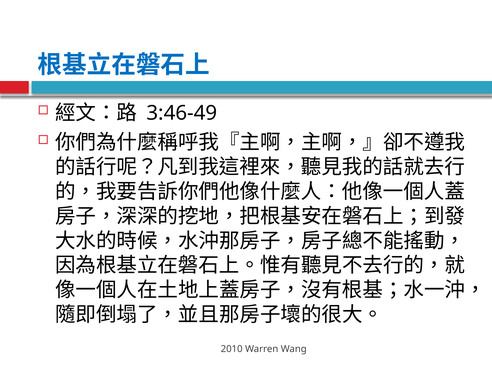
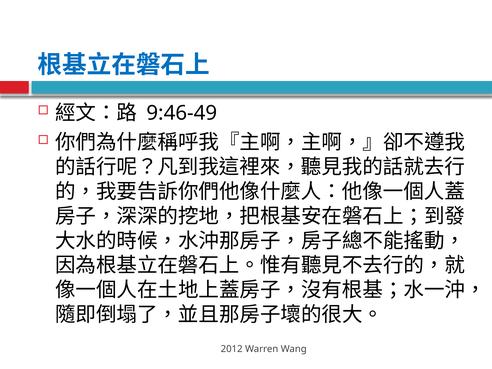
3:46-49: 3:46-49 -> 9:46-49
2010: 2010 -> 2012
